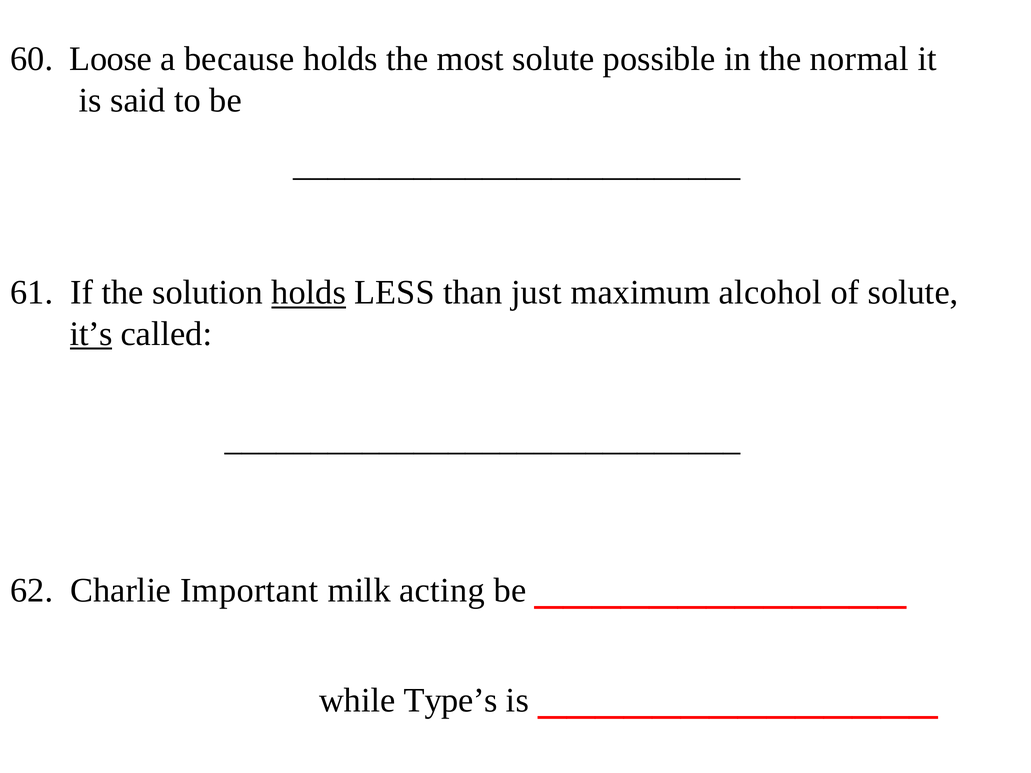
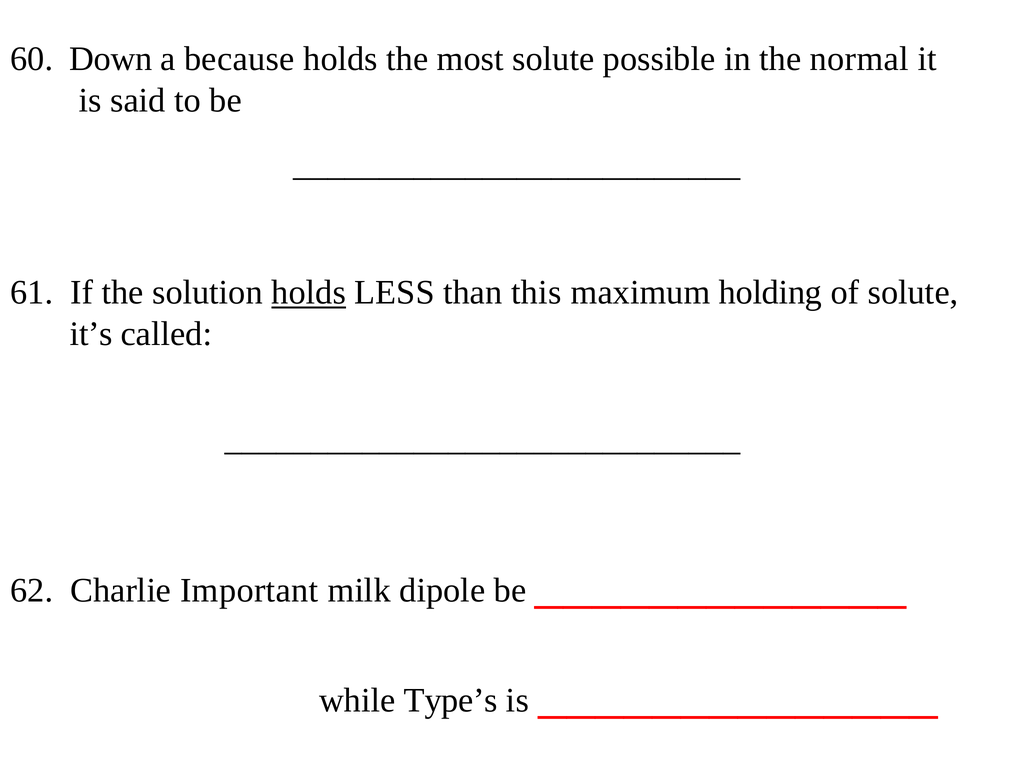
Loose: Loose -> Down
just: just -> this
alcohol: alcohol -> holding
it’s underline: present -> none
acting: acting -> dipole
